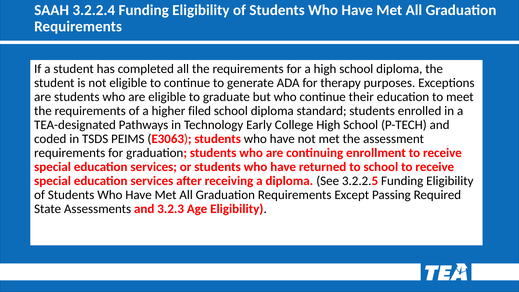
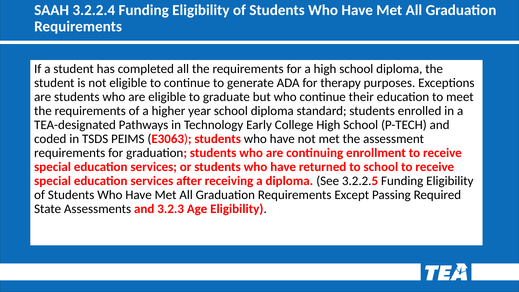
filed: filed -> year
